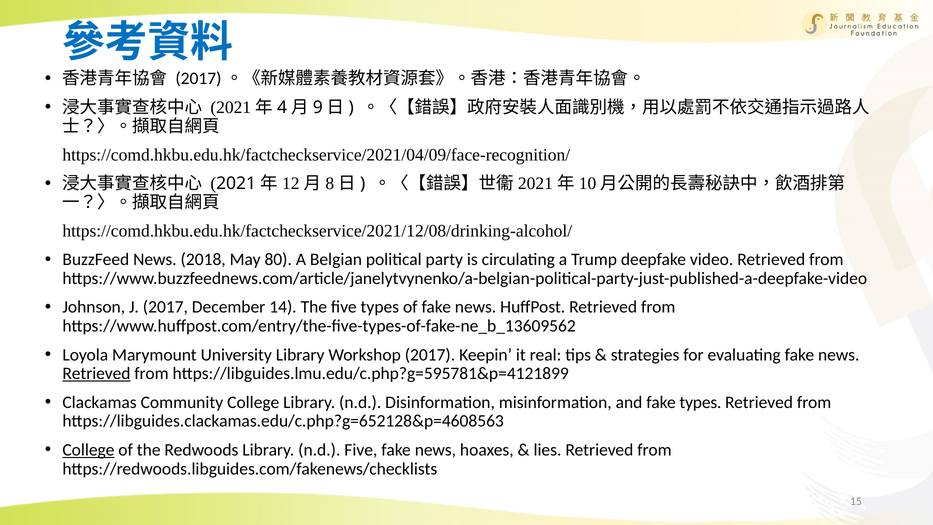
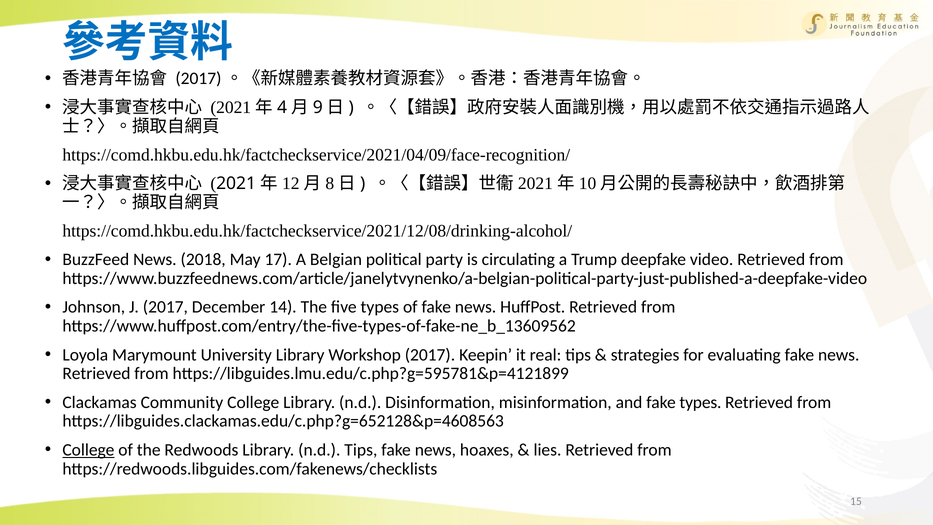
80: 80 -> 17
Retrieved at (96, 374) underline: present -> none
n.d Five: Five -> Tips
